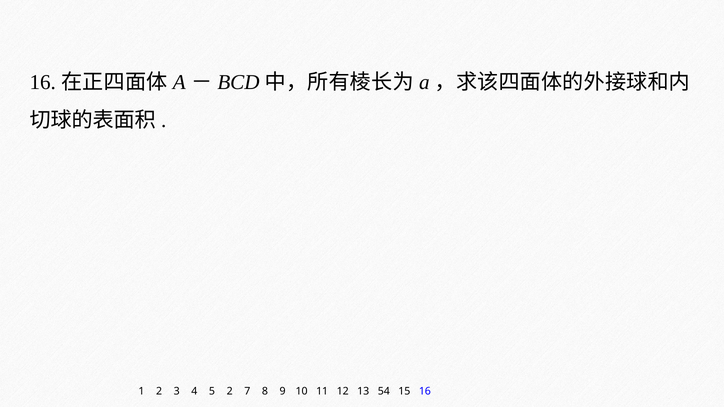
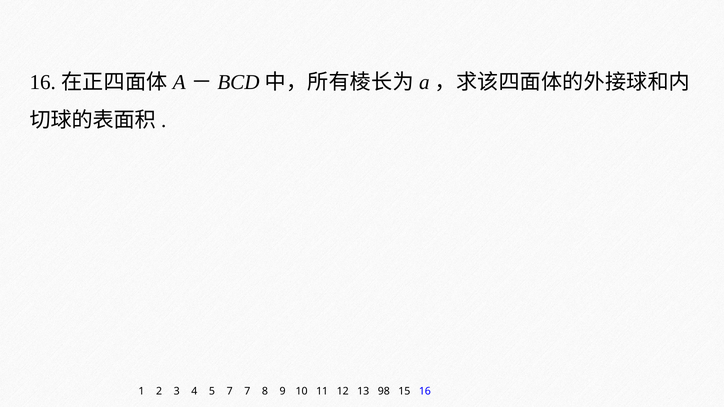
5 2: 2 -> 7
54: 54 -> 98
